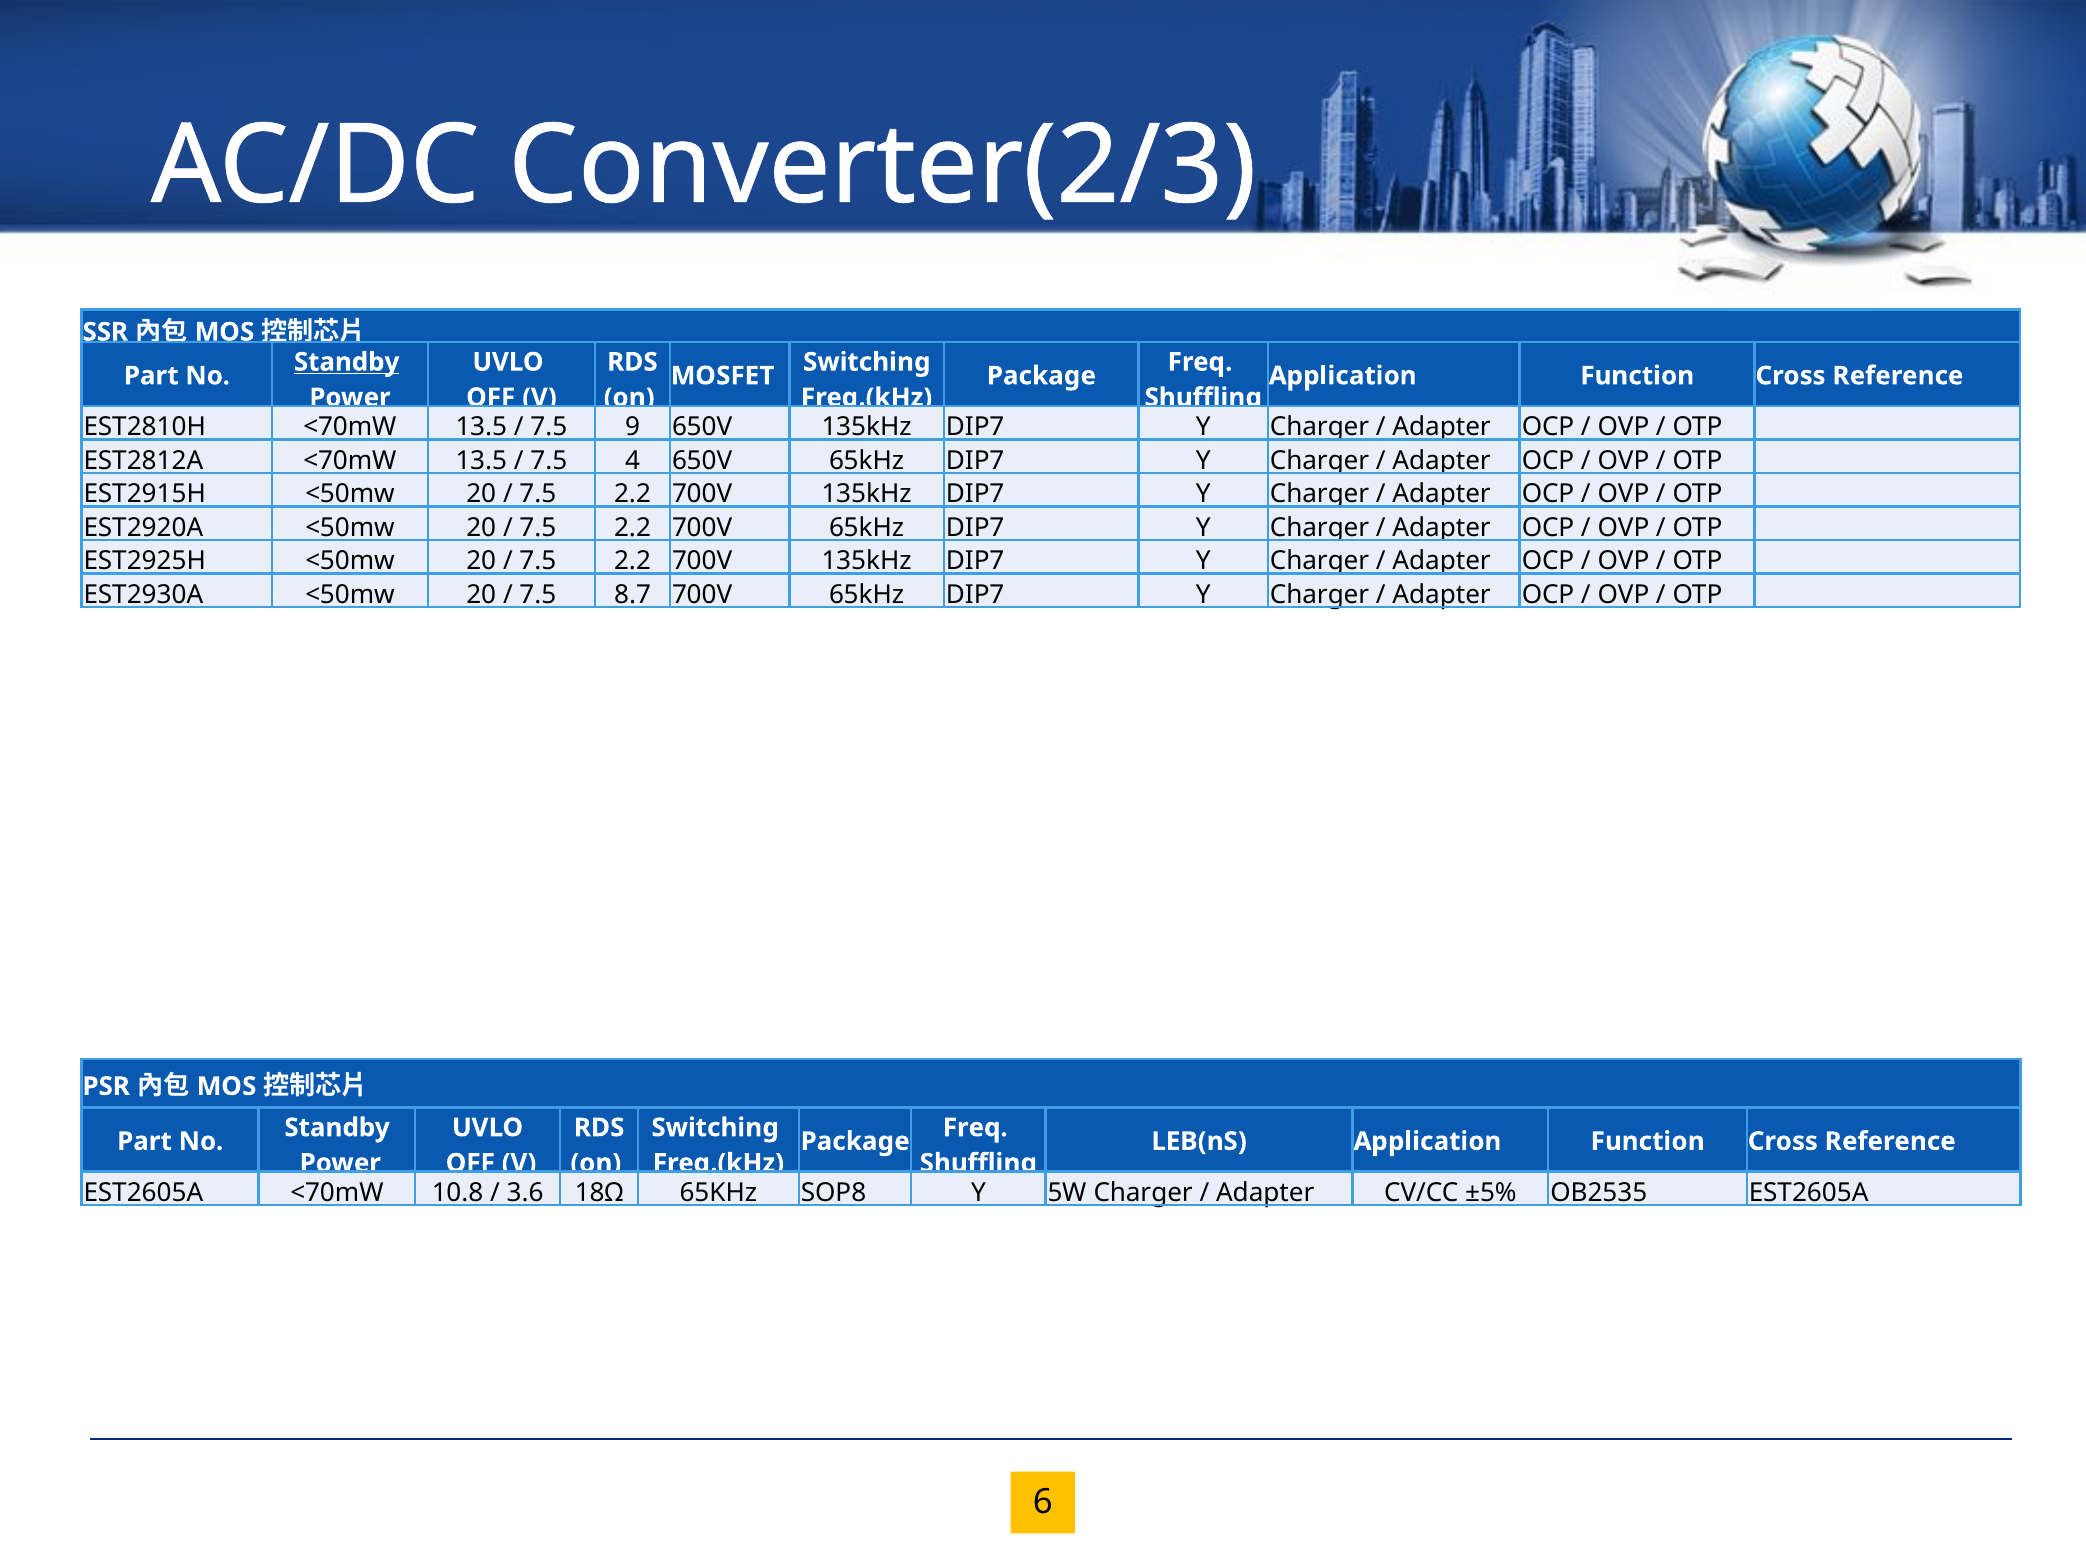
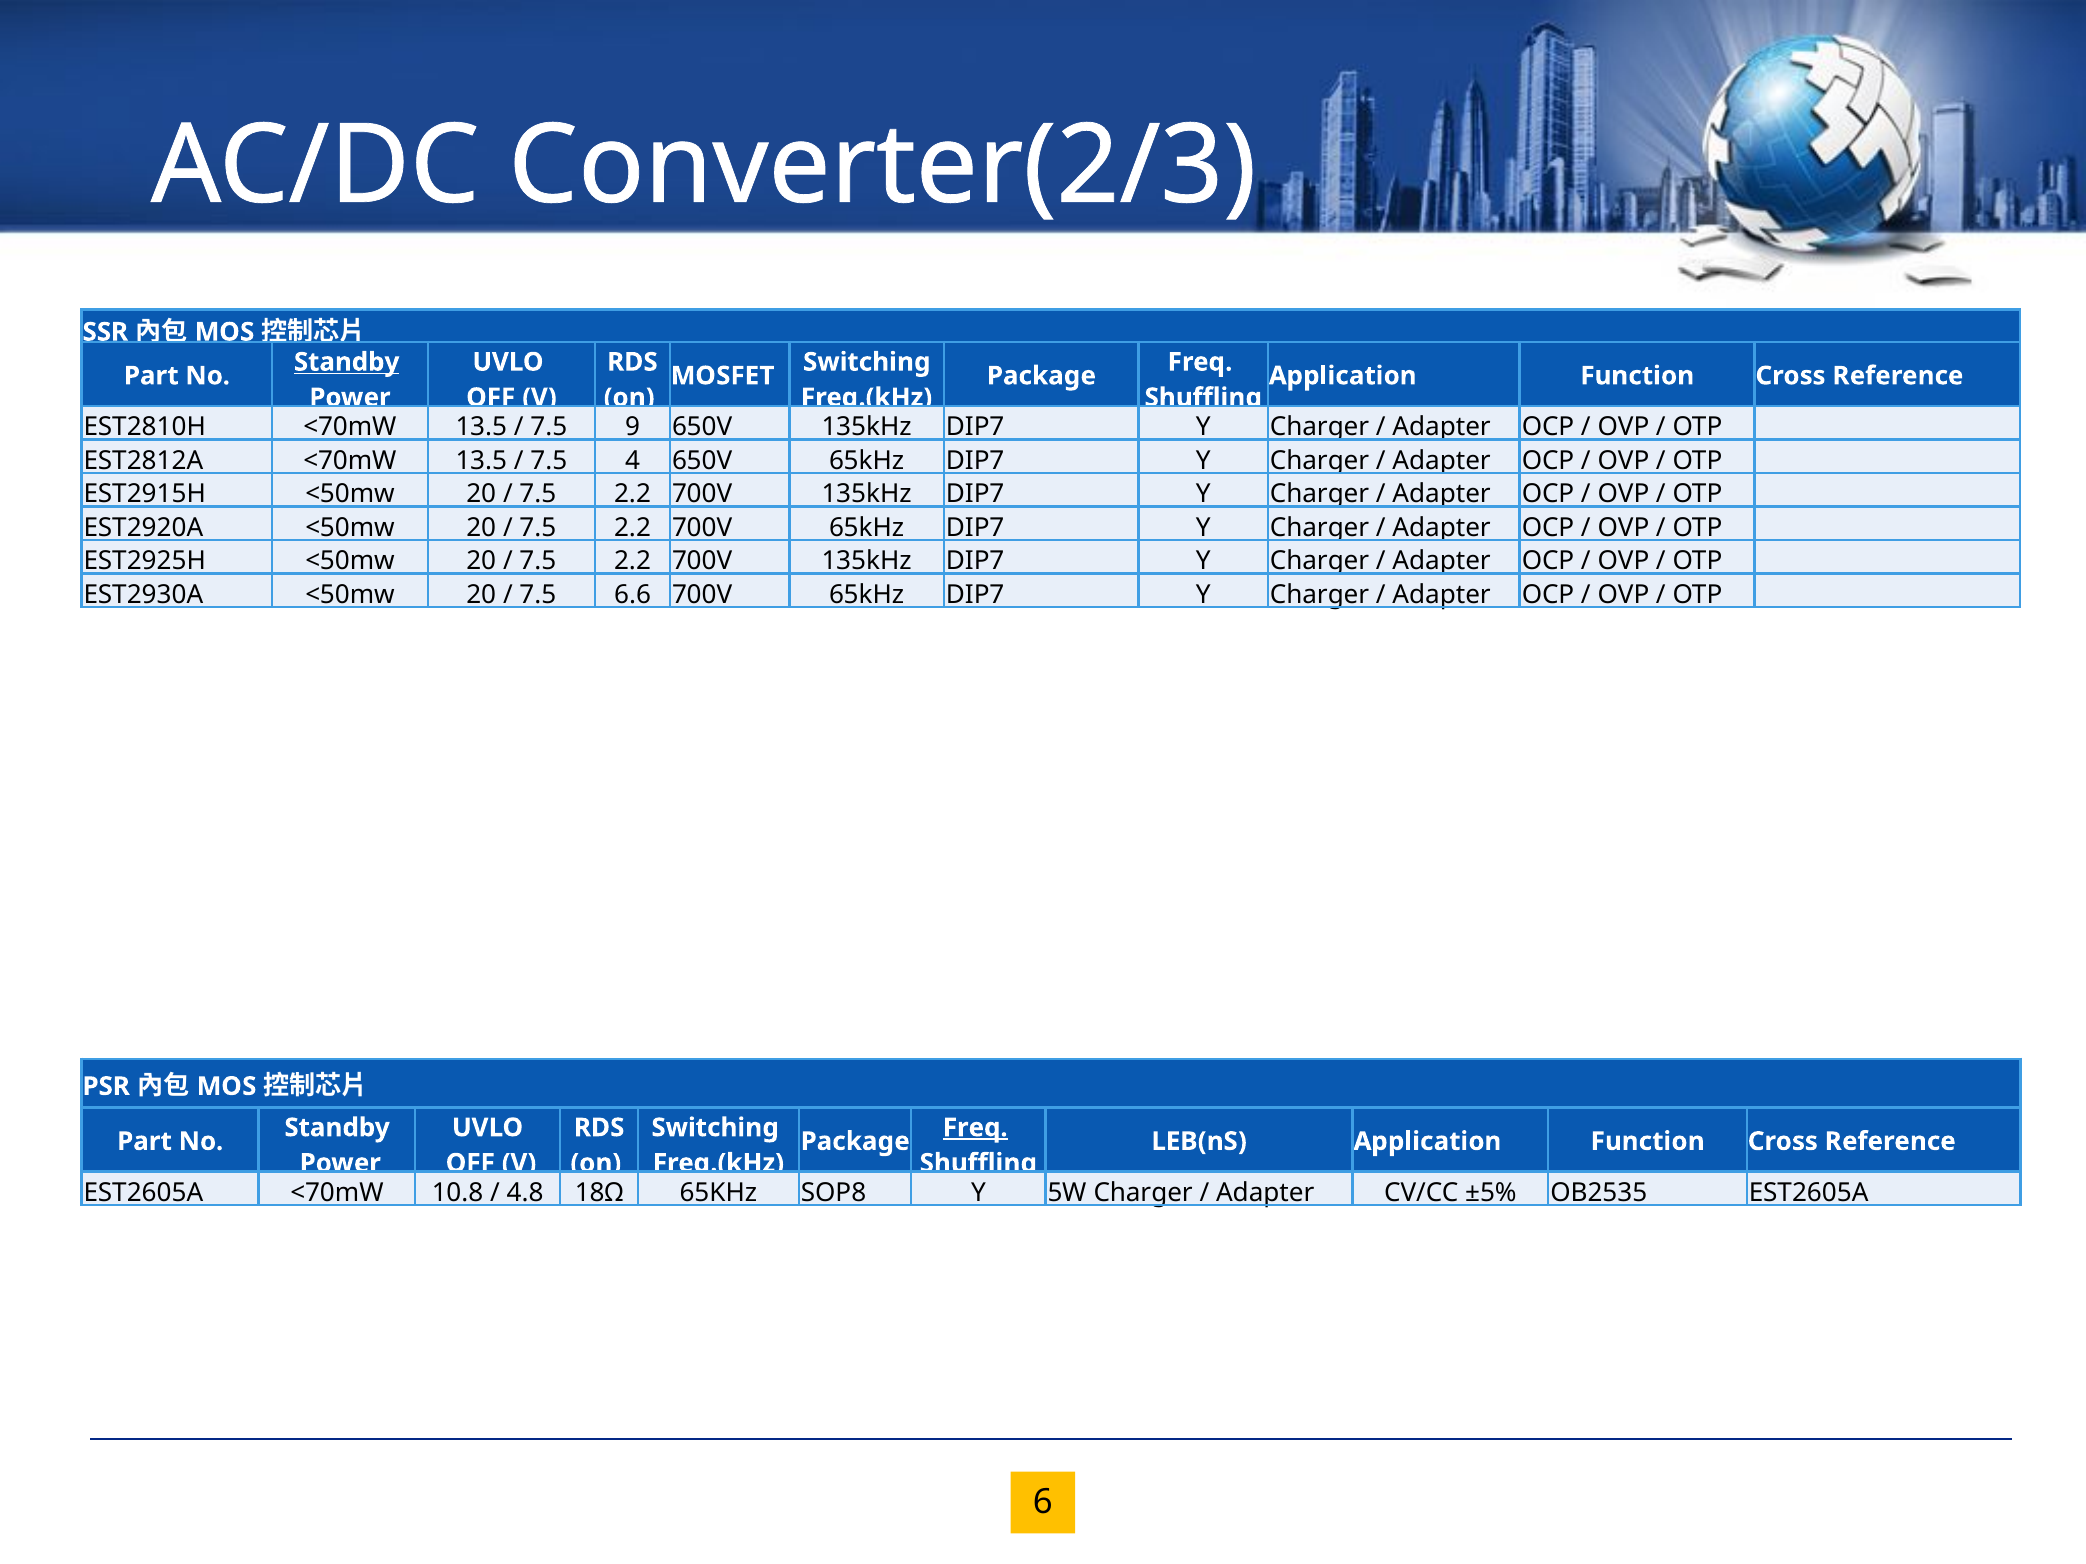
8.7: 8.7 -> 6.6
Freq at (975, 1128) underline: none -> present
3.6: 3.6 -> 4.8
